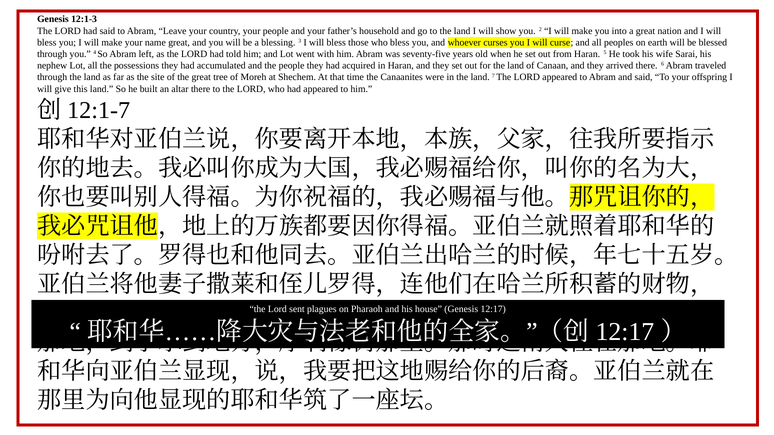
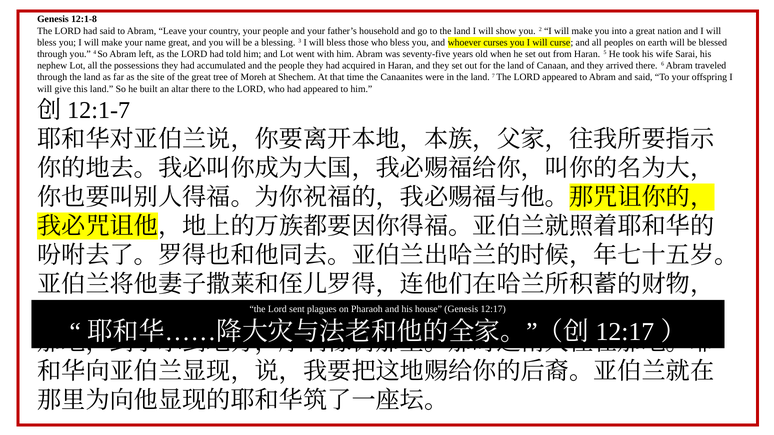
12:1-3: 12:1-3 -> 12:1-8
